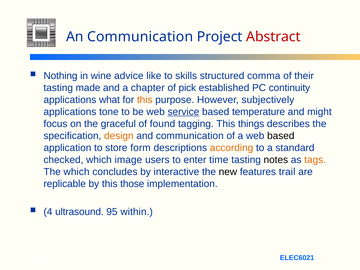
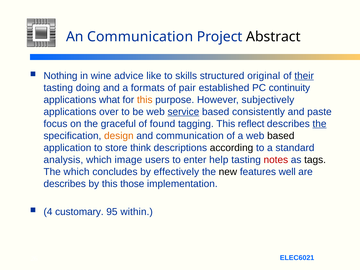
Abstract colour: red -> black
comma: comma -> original
their underline: none -> present
made: made -> doing
chapter: chapter -> formats
pick: pick -> pair
tone: tone -> over
temperature: temperature -> consistently
might: might -> paste
things: things -> reflect
the at (319, 124) underline: none -> present
form: form -> think
according colour: orange -> black
checked: checked -> analysis
time: time -> help
notes colour: black -> red
tags colour: orange -> black
interactive: interactive -> effectively
trail: trail -> well
replicable at (65, 184): replicable -> describes
ultrasound: ultrasound -> customary
